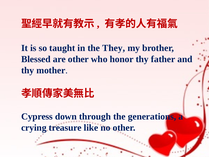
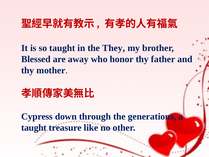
are other: other -> away
crying at (34, 127): crying -> taught
